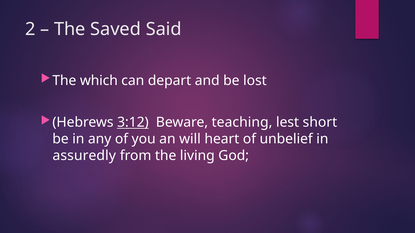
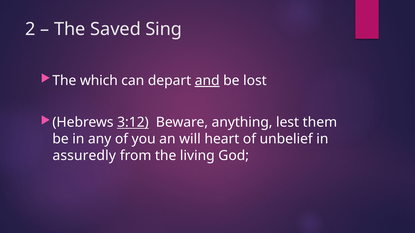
Said: Said -> Sing
and underline: none -> present
teaching: teaching -> anything
short: short -> them
